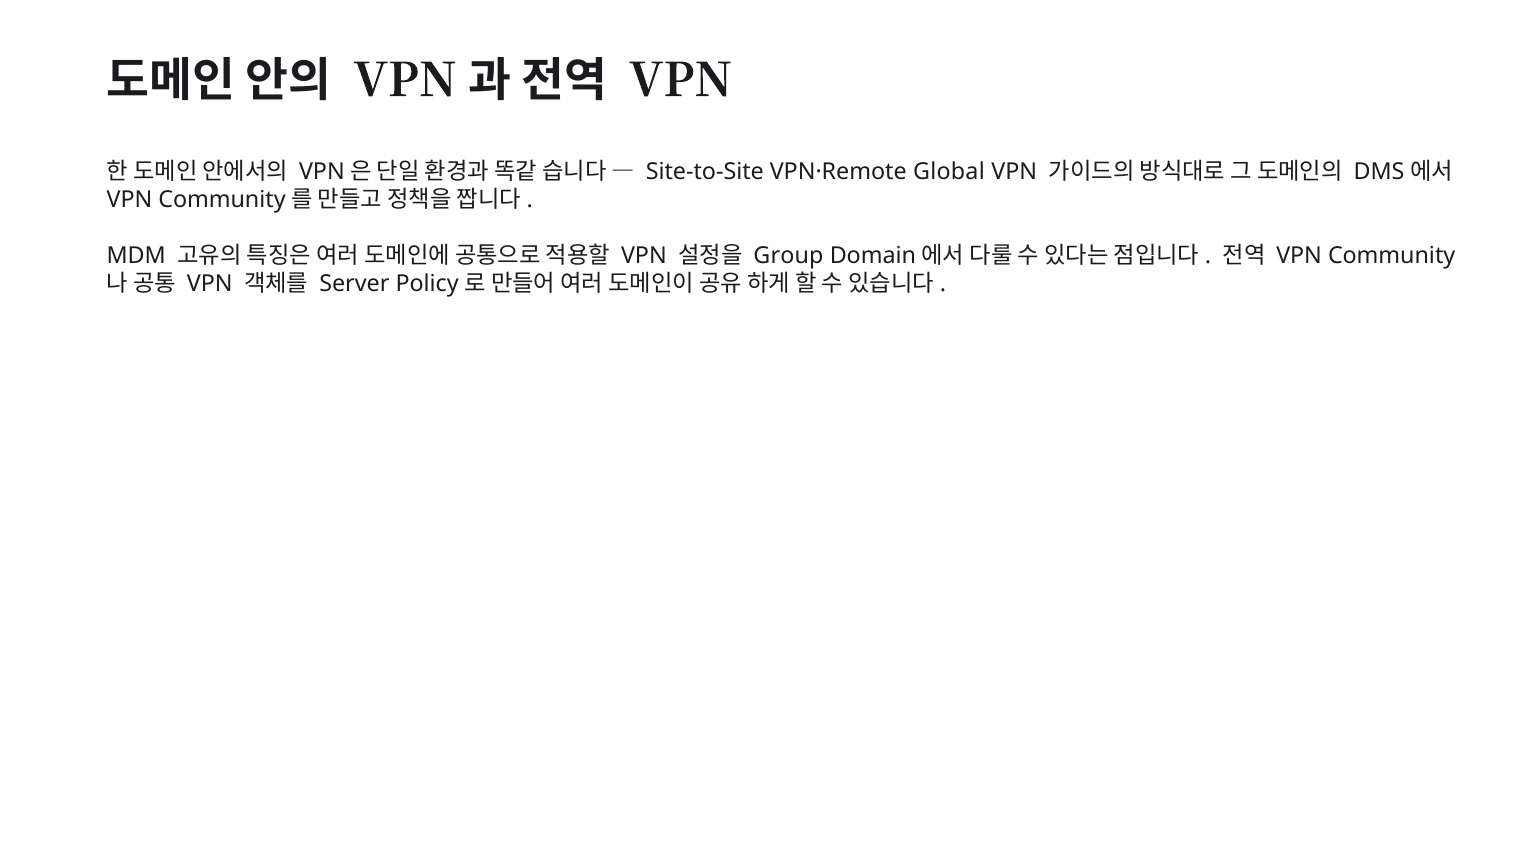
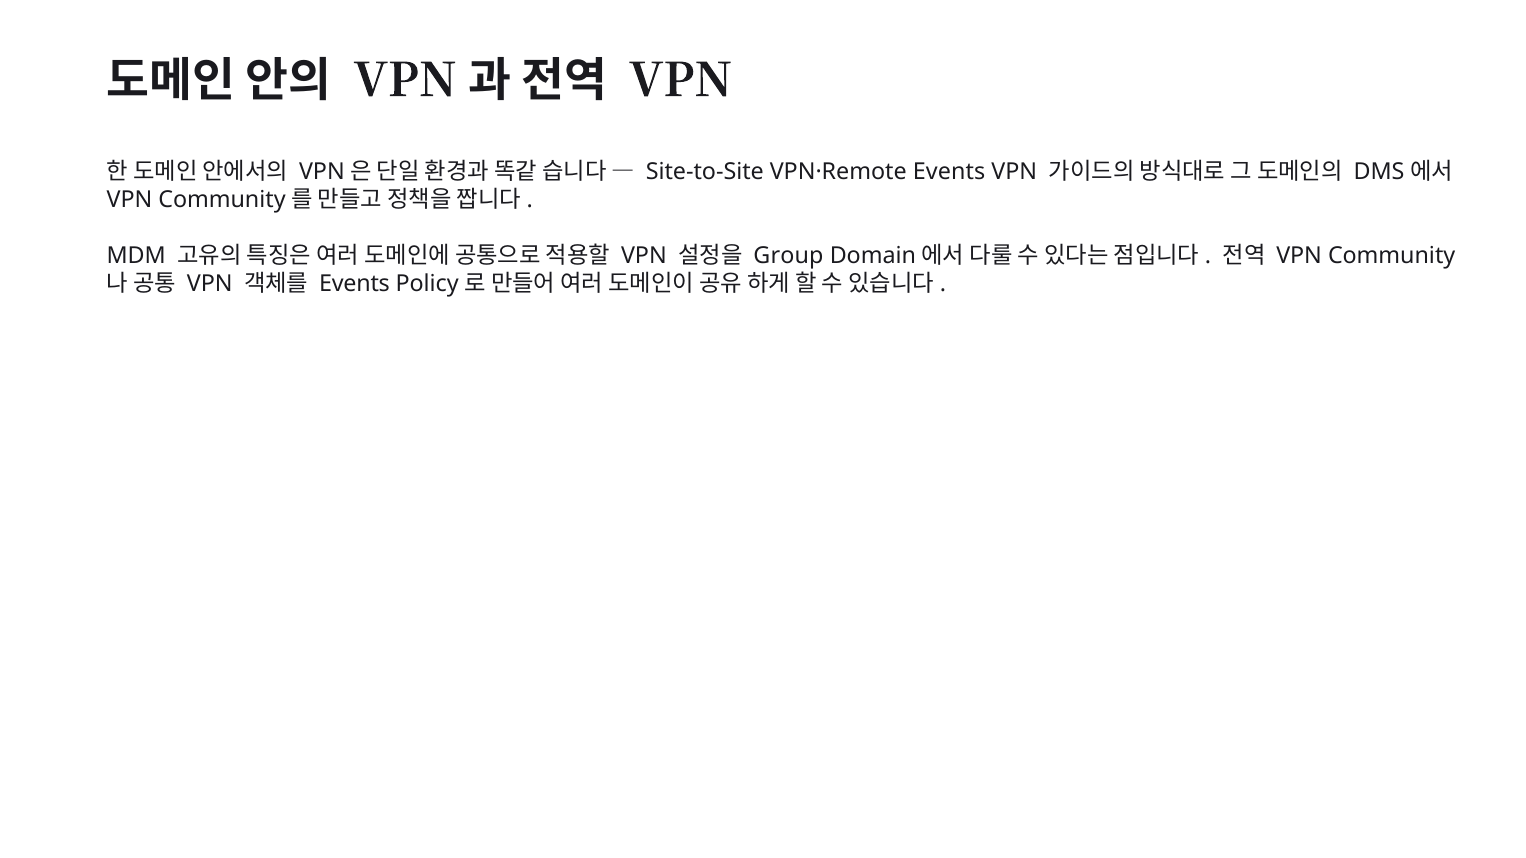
VPN·Remote Global: Global -> Events
Server at (354, 284): Server -> Events
